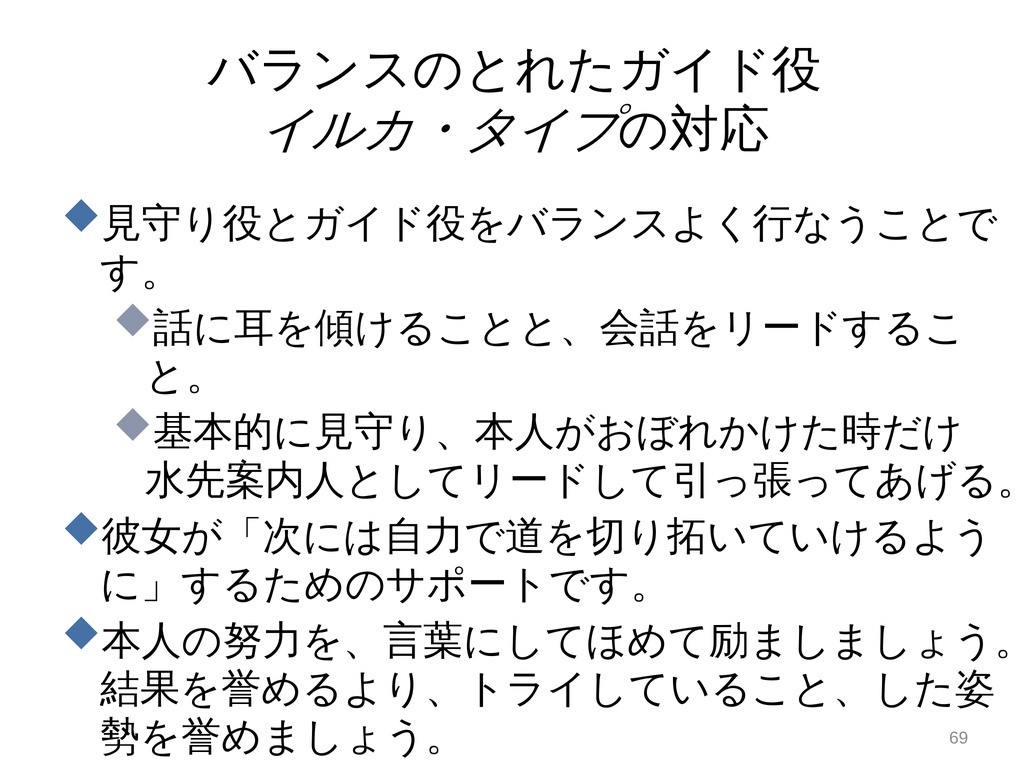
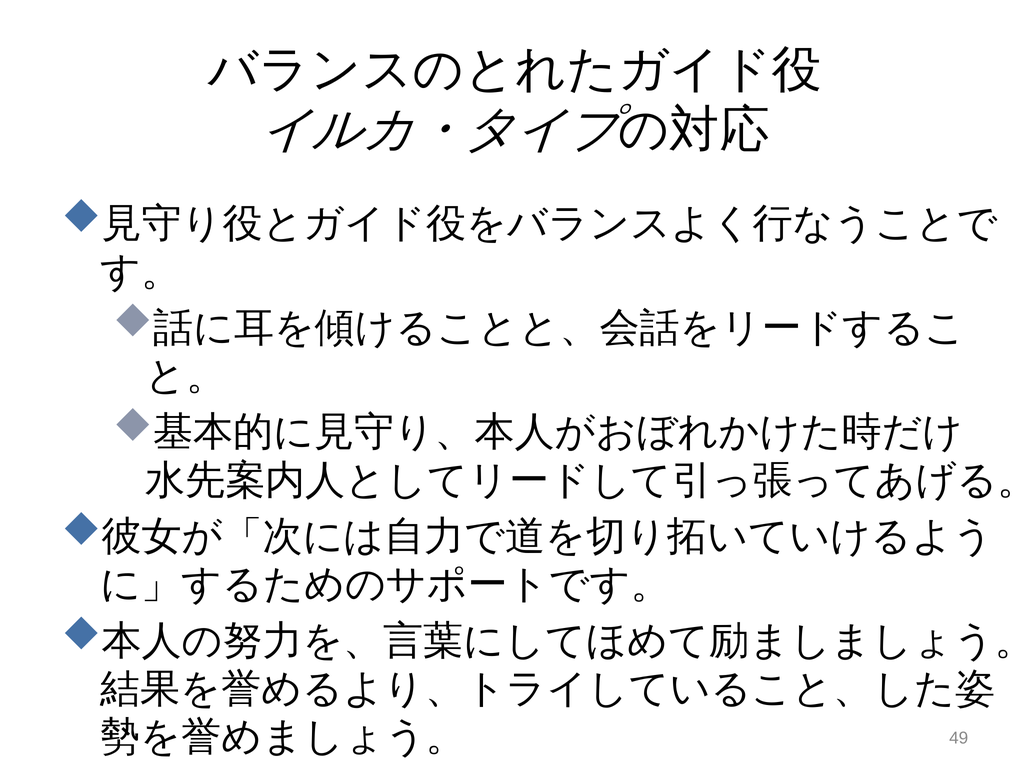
69: 69 -> 49
